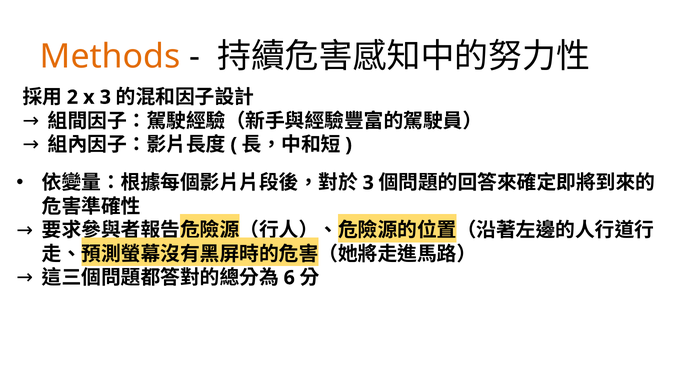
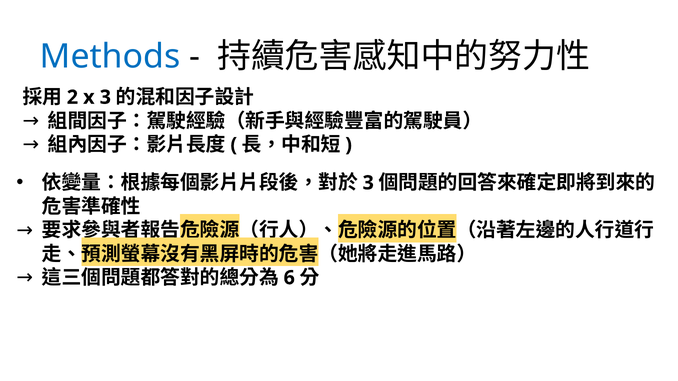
Methods colour: orange -> blue
